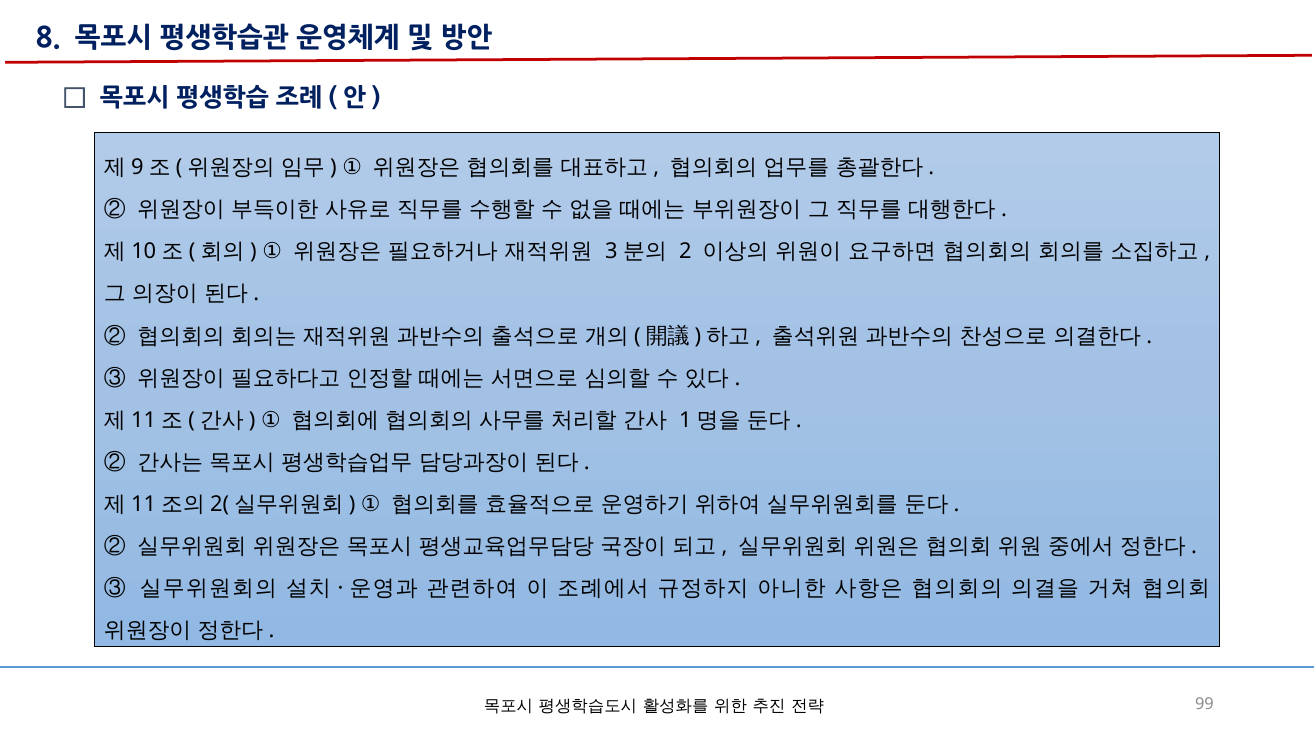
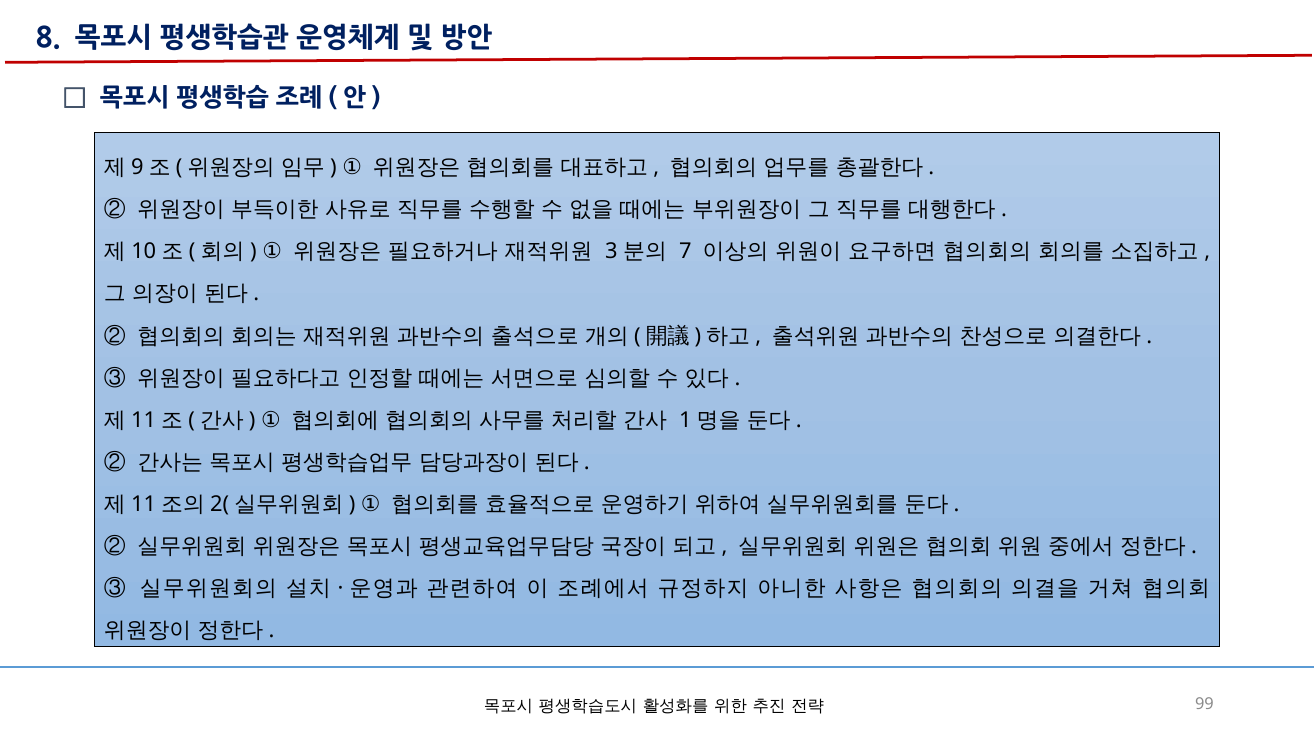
2: 2 -> 7
